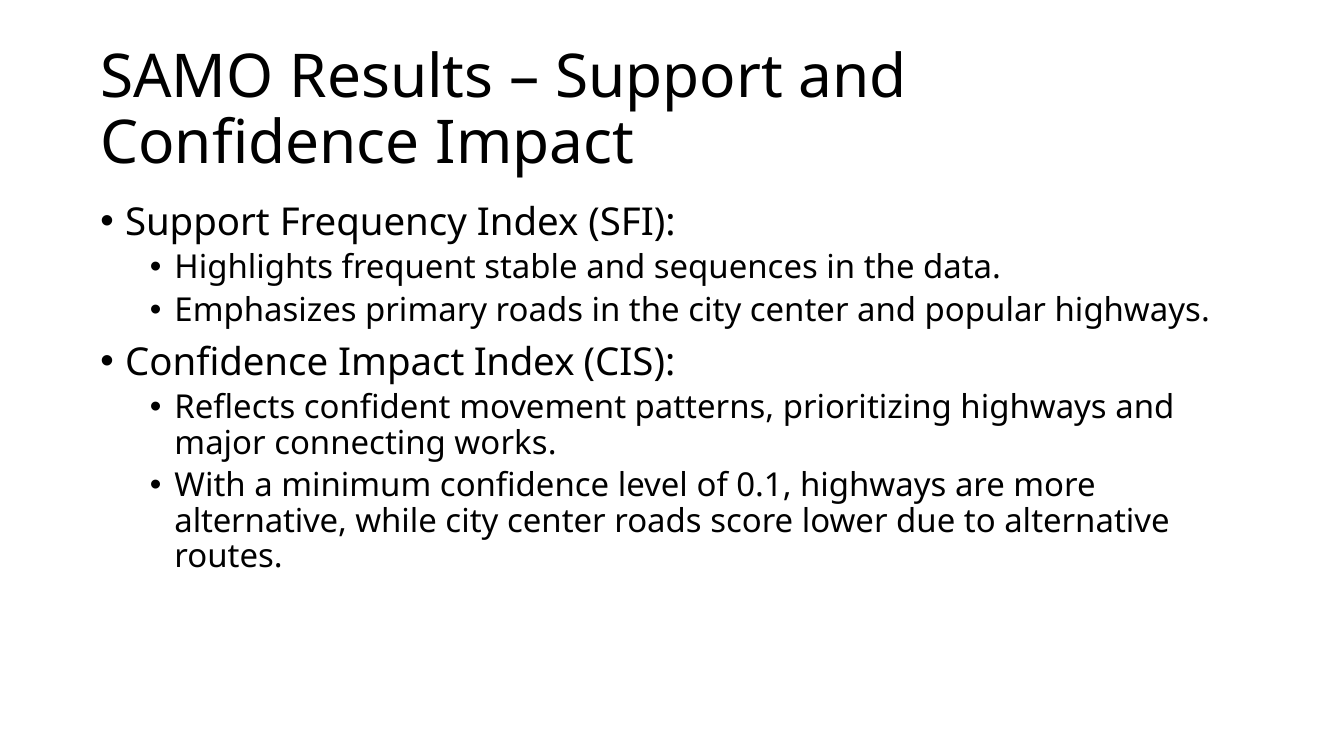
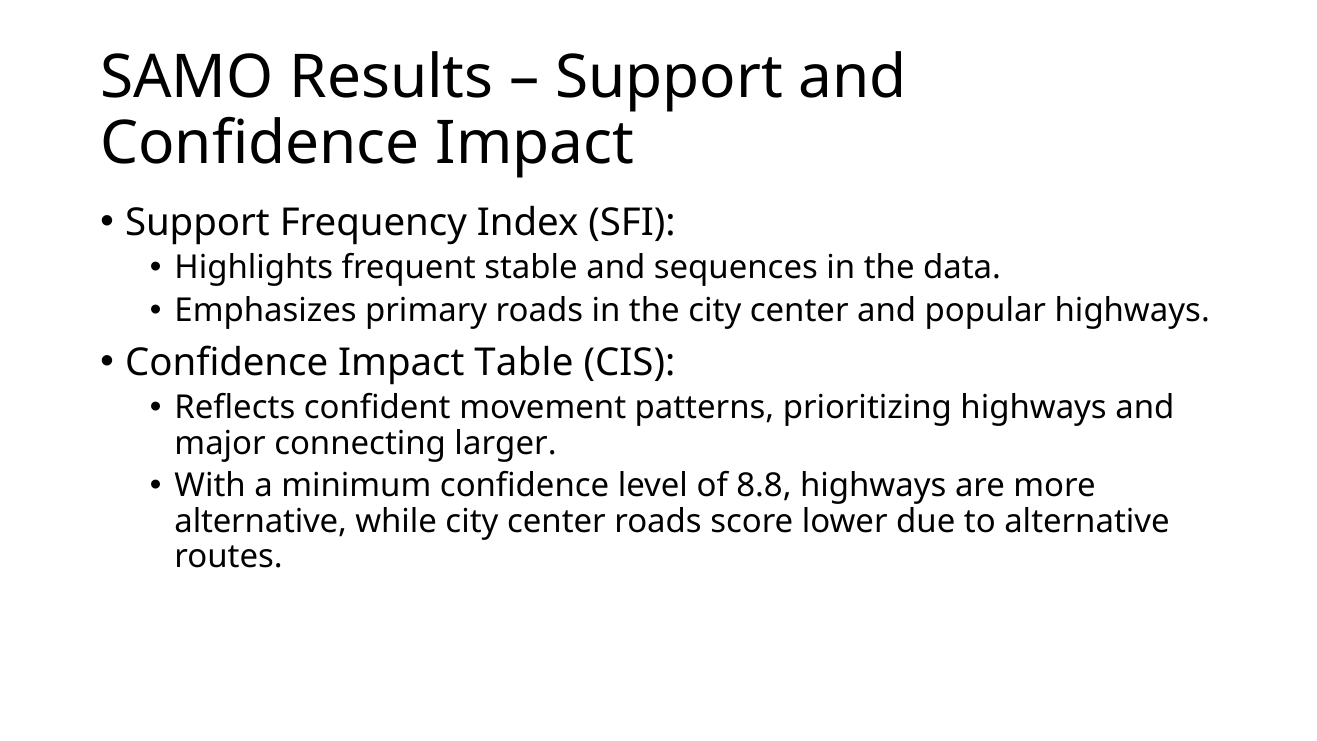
Impact Index: Index -> Table
works: works -> larger
0.1: 0.1 -> 8.8
